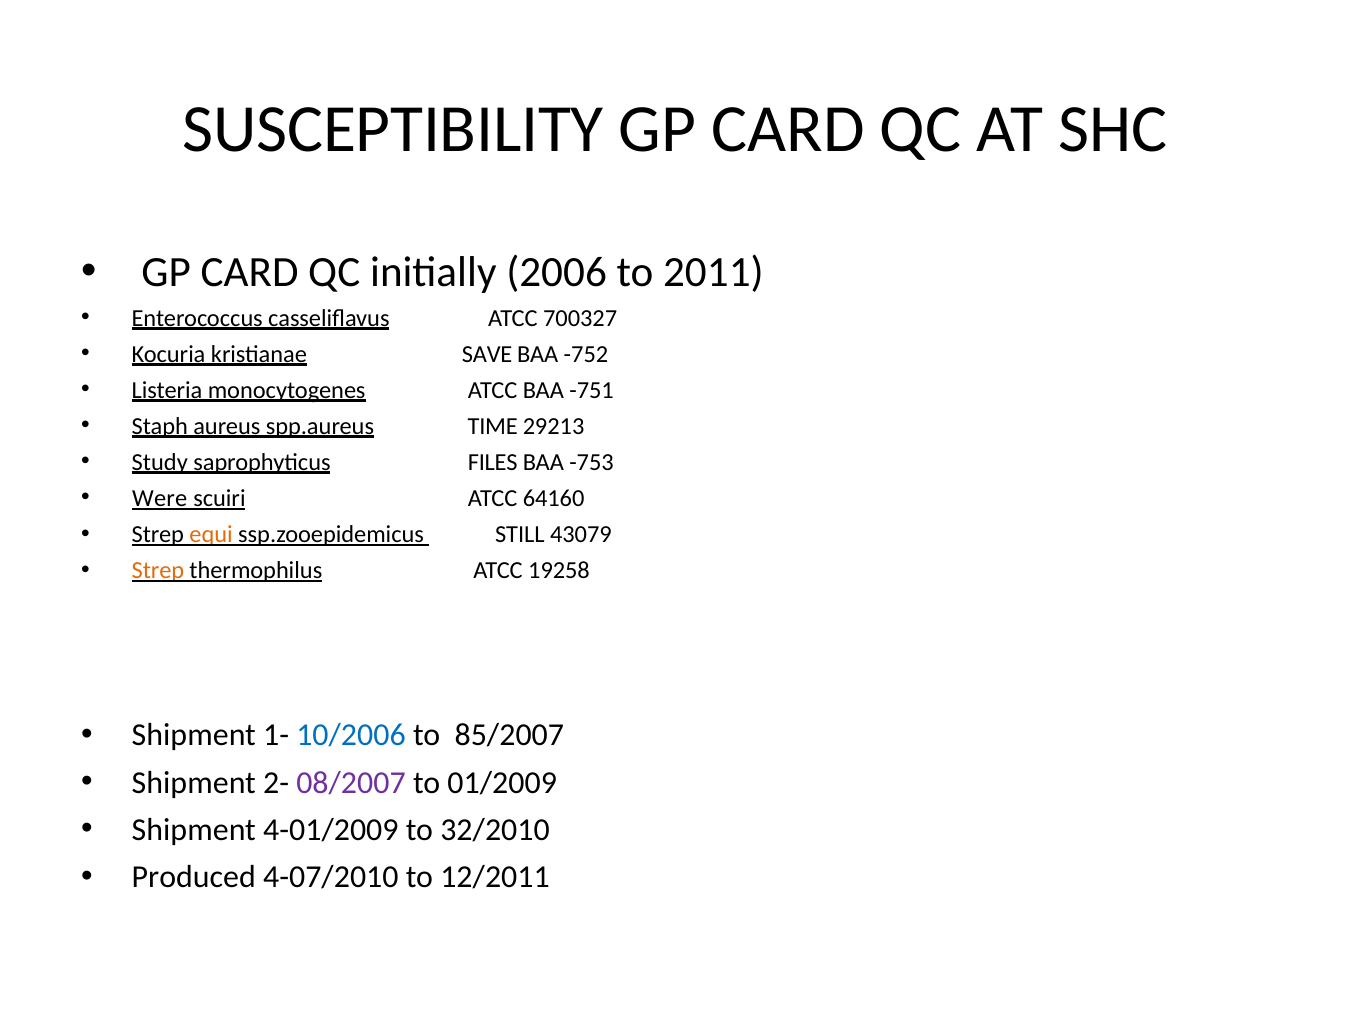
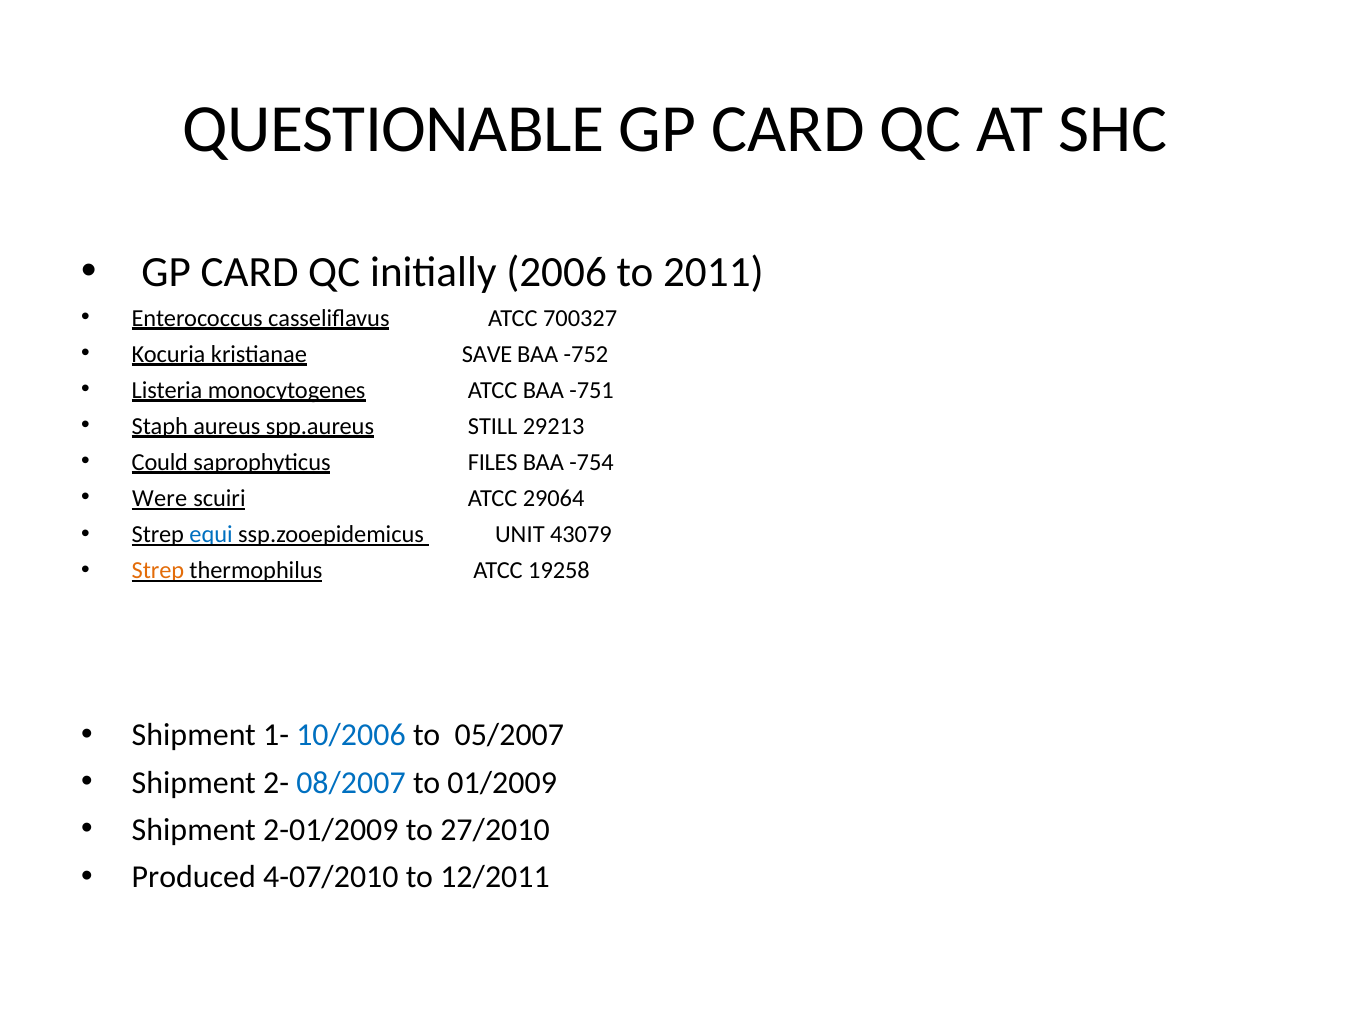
SUSCEPTIBILITY: SUSCEPTIBILITY -> QUESTIONABLE
TIME: TIME -> STILL
Study: Study -> Could
-753: -753 -> -754
64160: 64160 -> 29064
equi colour: orange -> blue
STILL: STILL -> UNIT
85/2007: 85/2007 -> 05/2007
08/2007 colour: purple -> blue
4-01/2009: 4-01/2009 -> 2-01/2009
32/2010: 32/2010 -> 27/2010
